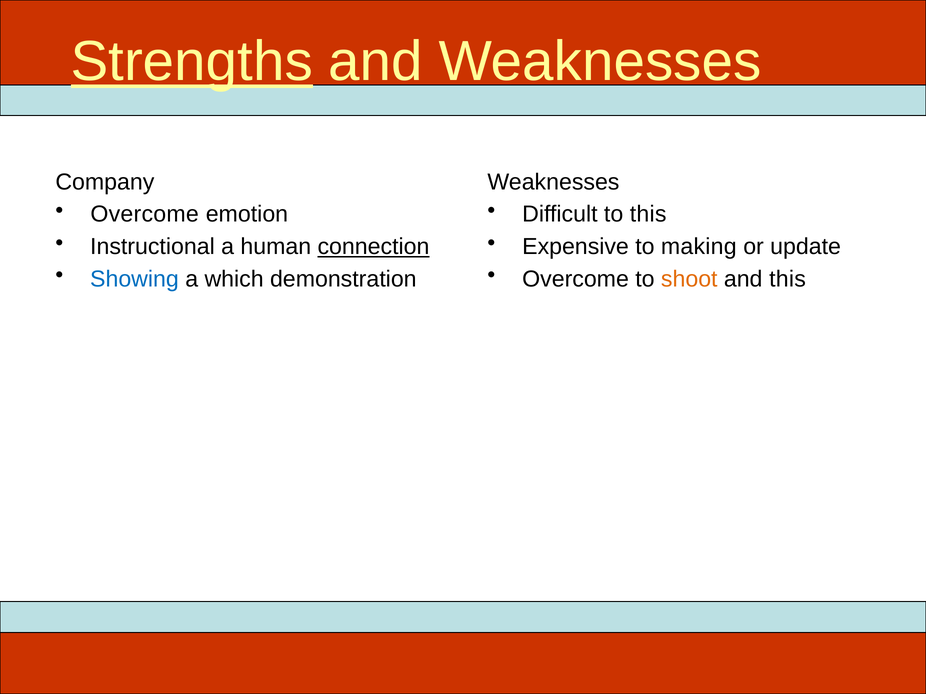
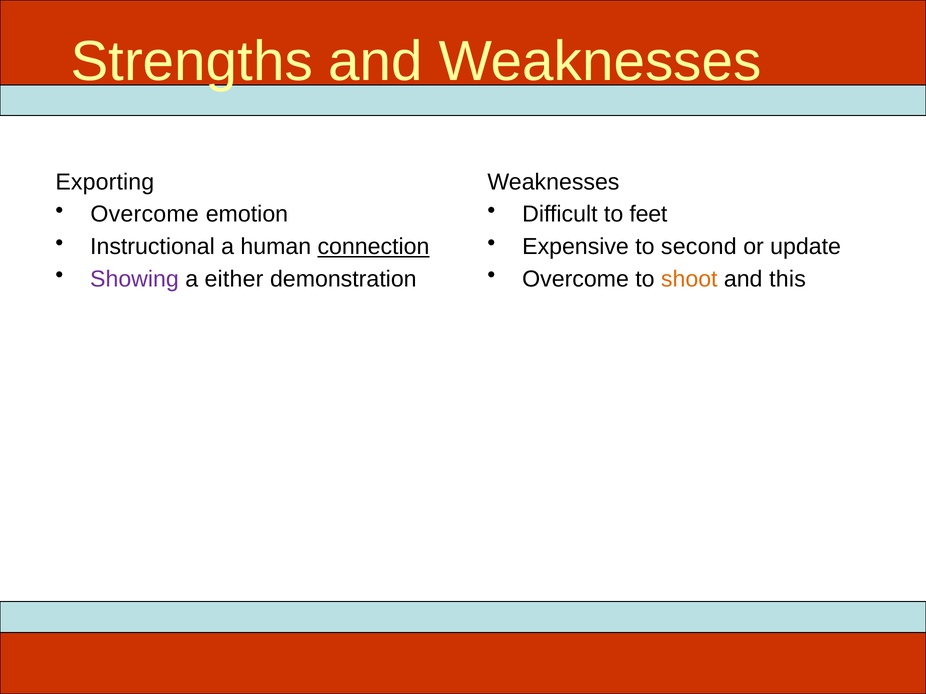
Strengths underline: present -> none
Company: Company -> Exporting
to this: this -> feet
making: making -> second
Showing colour: blue -> purple
which: which -> either
